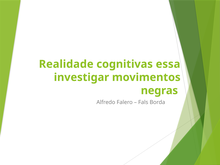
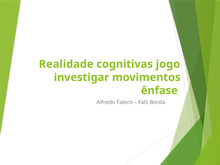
essa: essa -> jogo
negras: negras -> ênfase
